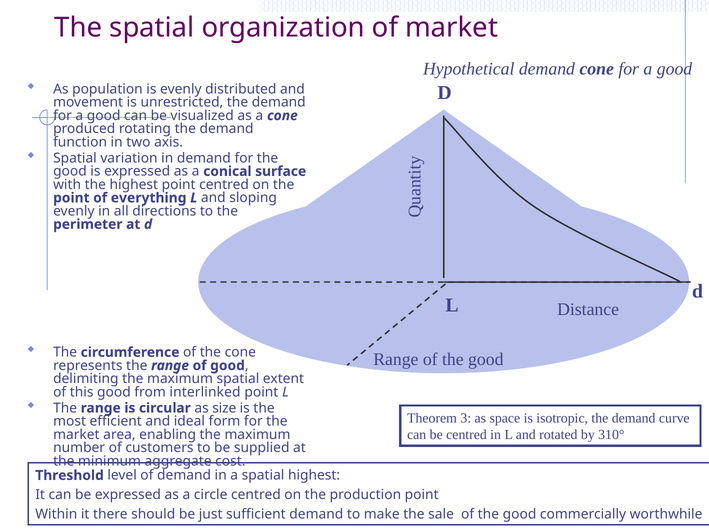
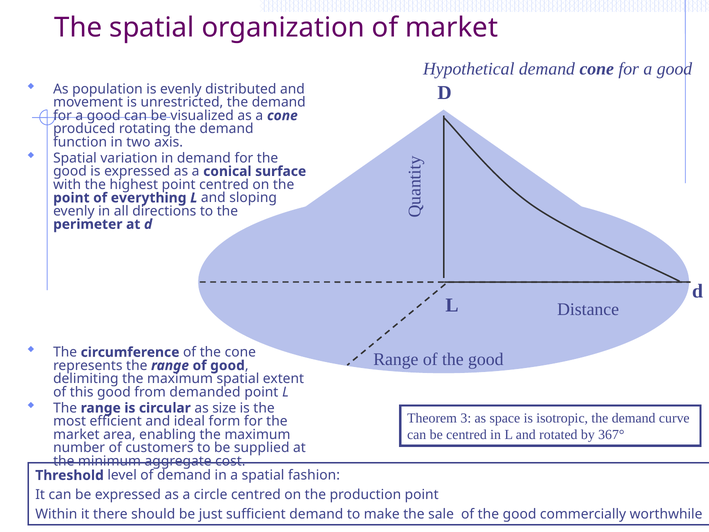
interlinked: interlinked -> demanded
310°: 310° -> 367°
spatial highest: highest -> fashion
